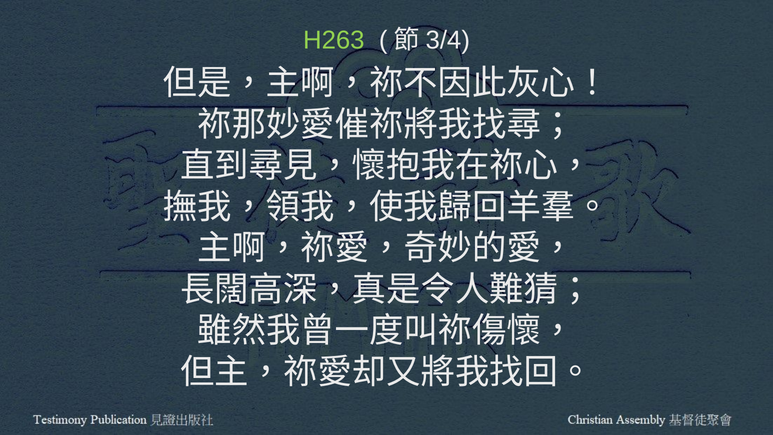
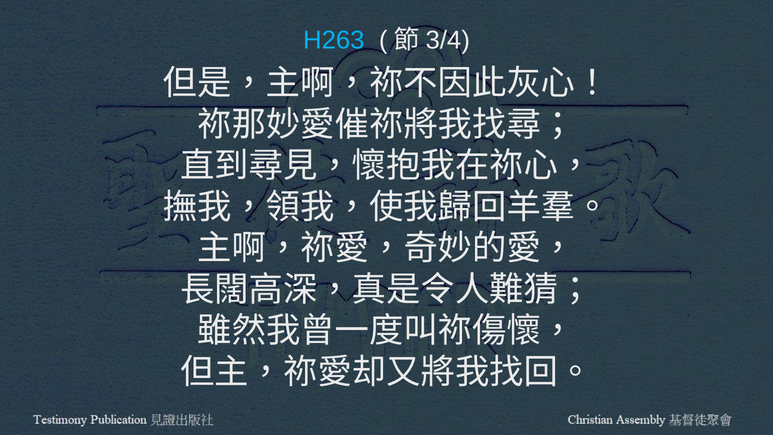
H263 colour: light green -> light blue
